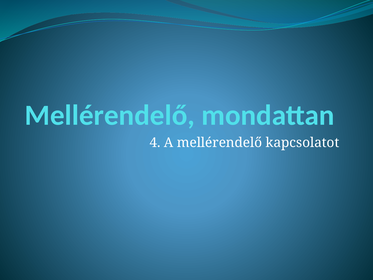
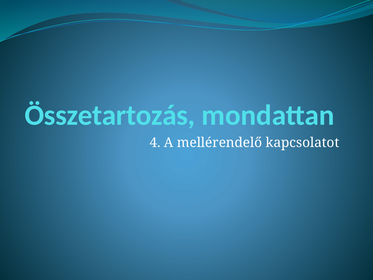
Mellérendelő at (110, 115): Mellérendelő -> Összetartozás
